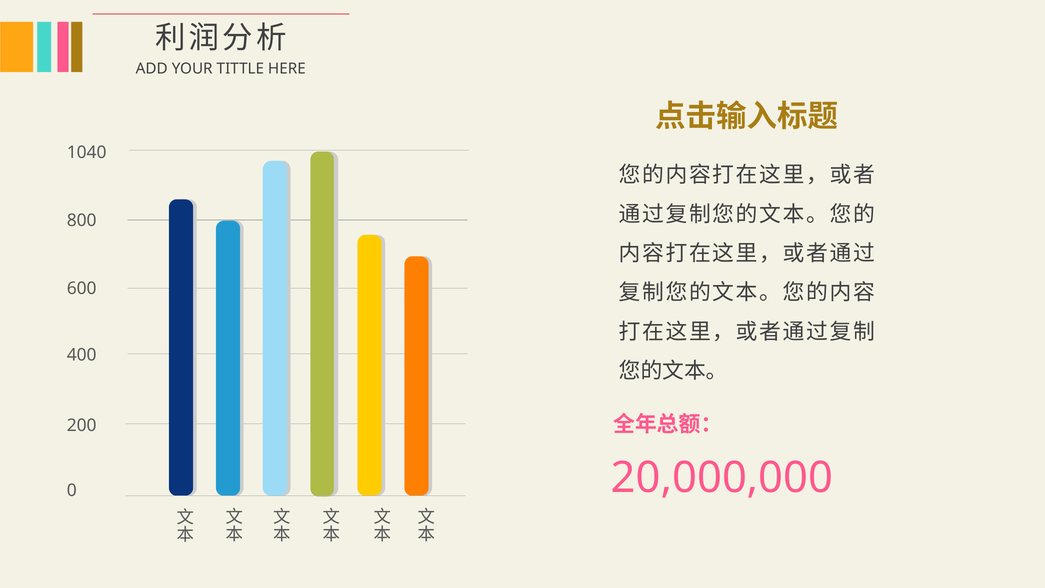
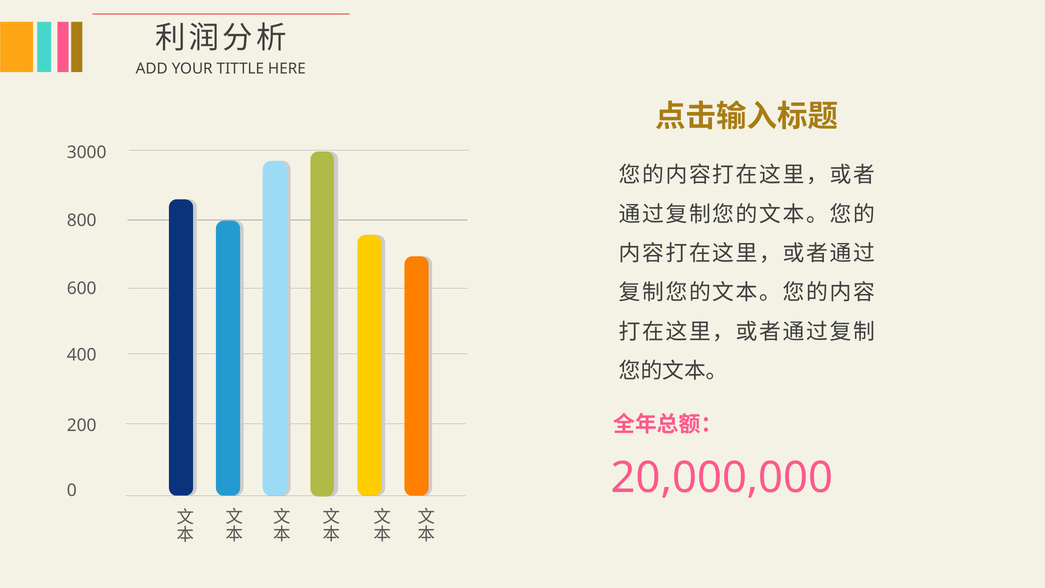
1040: 1040 -> 3000
